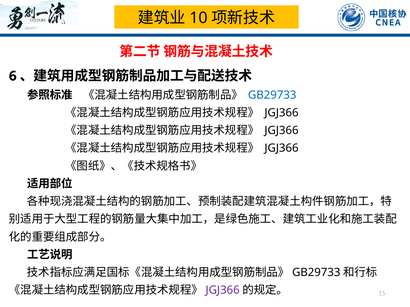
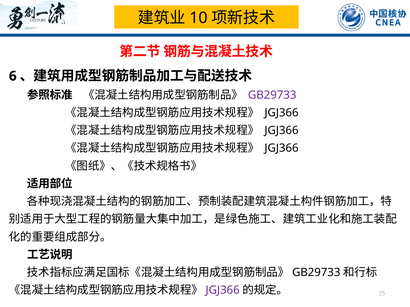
GB29733 at (272, 95) colour: blue -> purple
